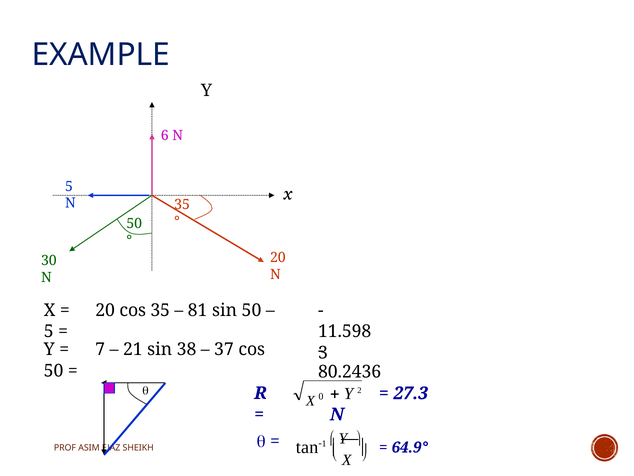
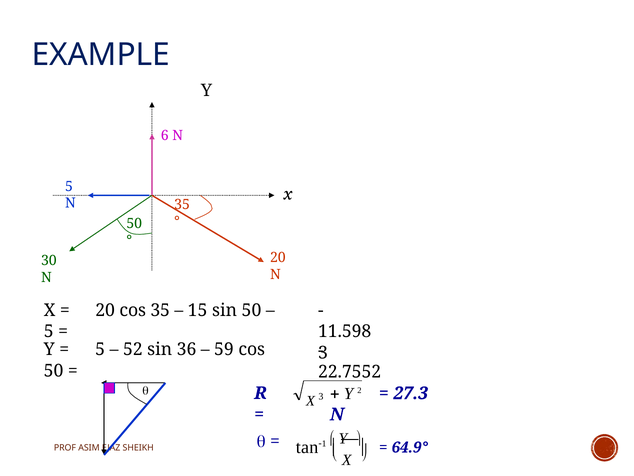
81: 81 -> 15
7 at (100, 349): 7 -> 5
21: 21 -> 52
38: 38 -> 36
37: 37 -> 59
80.2436: 80.2436 -> 22.7552
X 0: 0 -> 3
